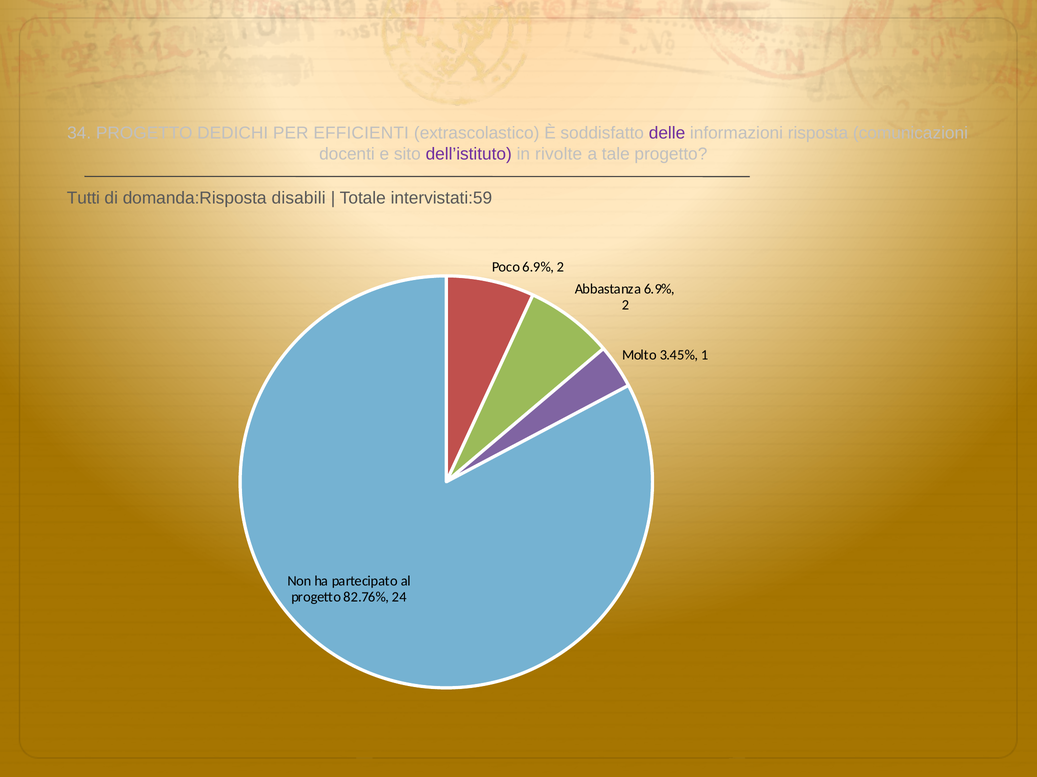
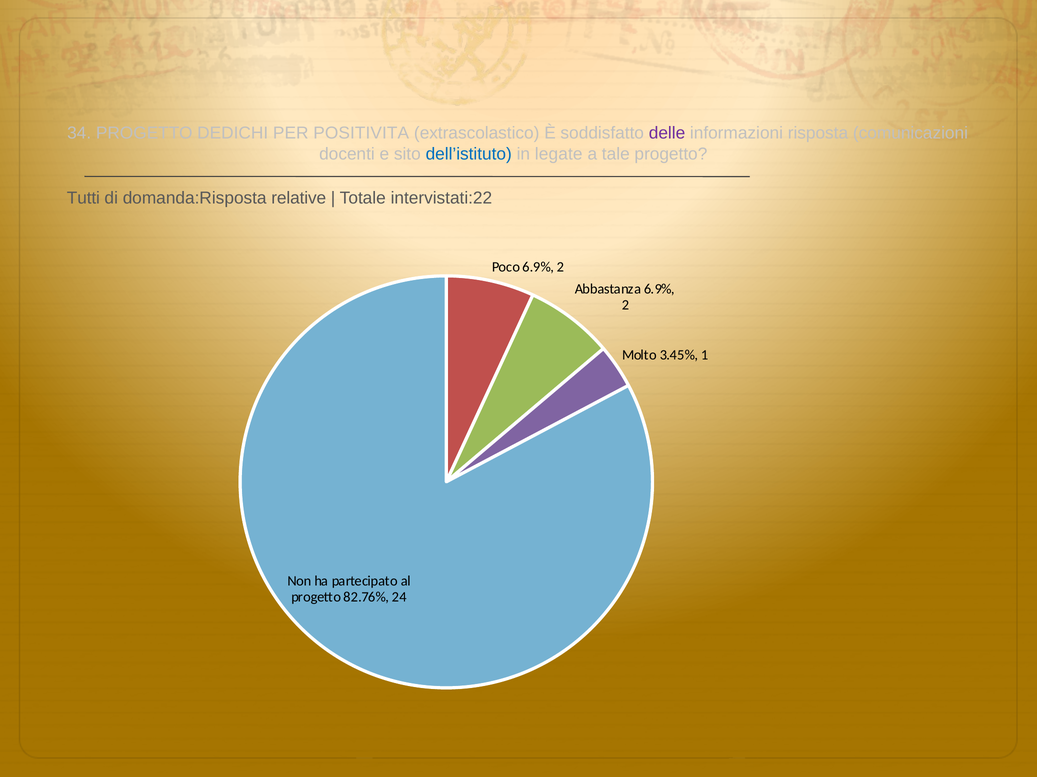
EFFICIENTI: EFFICIENTI -> POSITIVITA
dell’istituto colour: purple -> blue
rivolte: rivolte -> legate
disabili: disabili -> relative
intervistati:59: intervistati:59 -> intervistati:22
